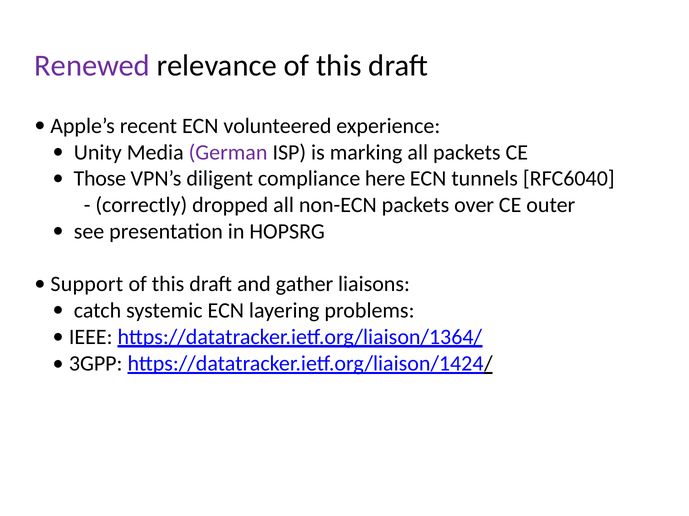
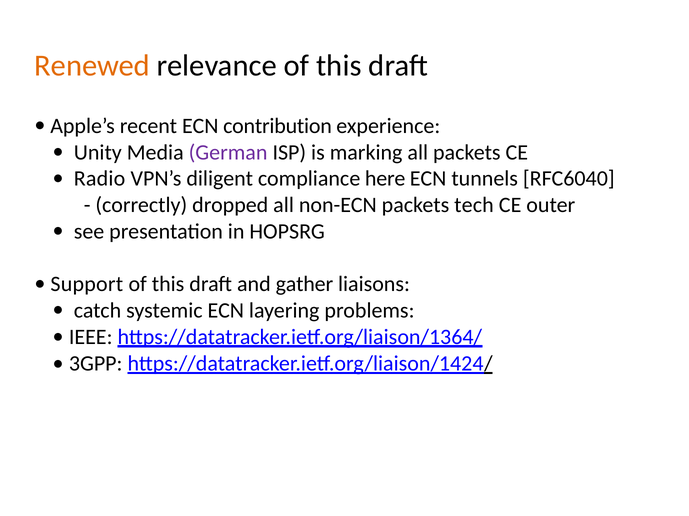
Renewed colour: purple -> orange
volunteered: volunteered -> contribution
Those: Those -> Radio
over: over -> tech
